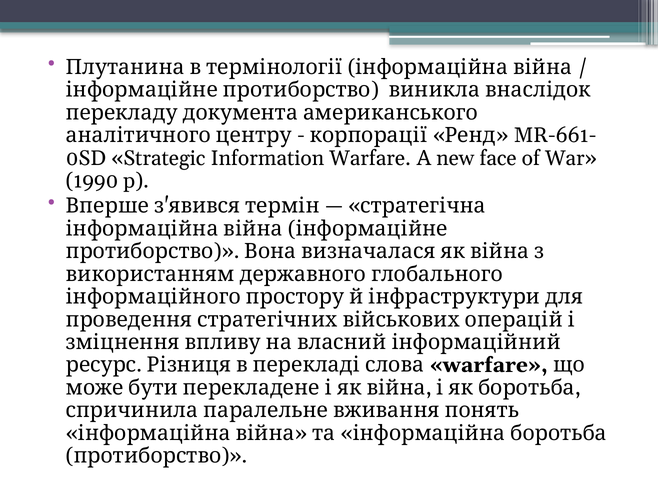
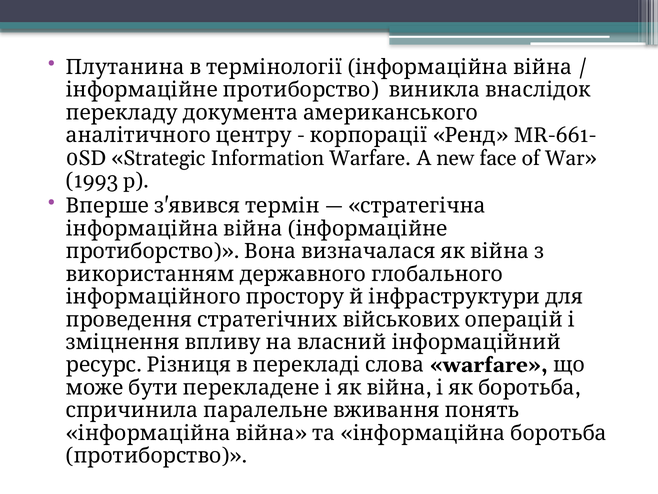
1990: 1990 -> 1993
